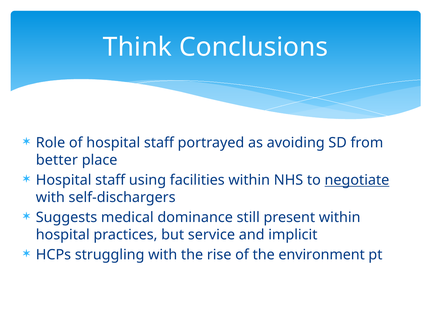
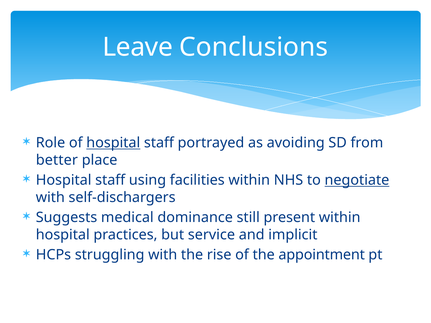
Think: Think -> Leave
hospital at (113, 143) underline: none -> present
environment: environment -> appointment
